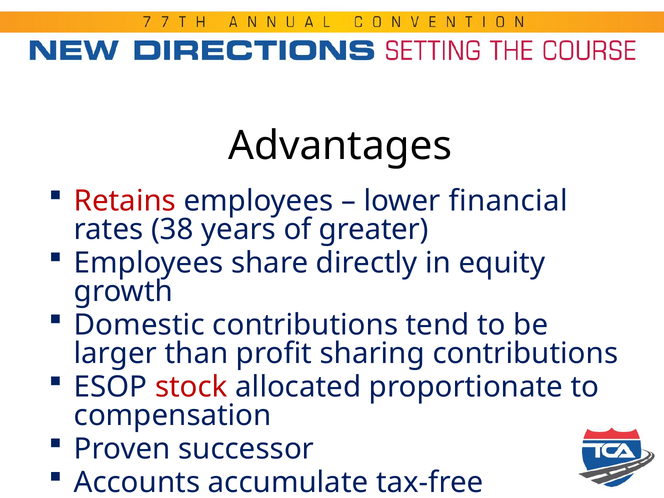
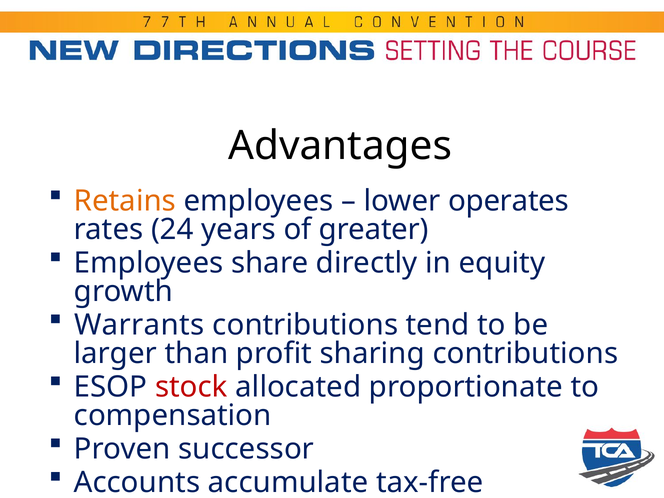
Retains colour: red -> orange
financial: financial -> operates
38: 38 -> 24
Domestic: Domestic -> Warrants
